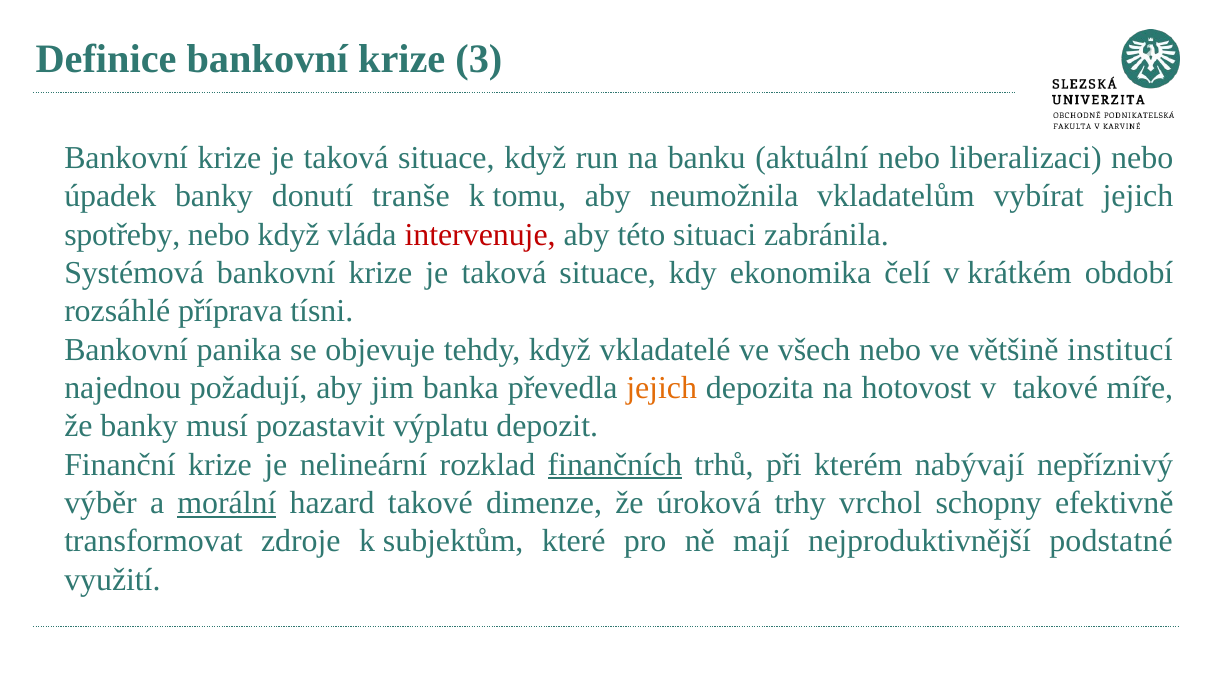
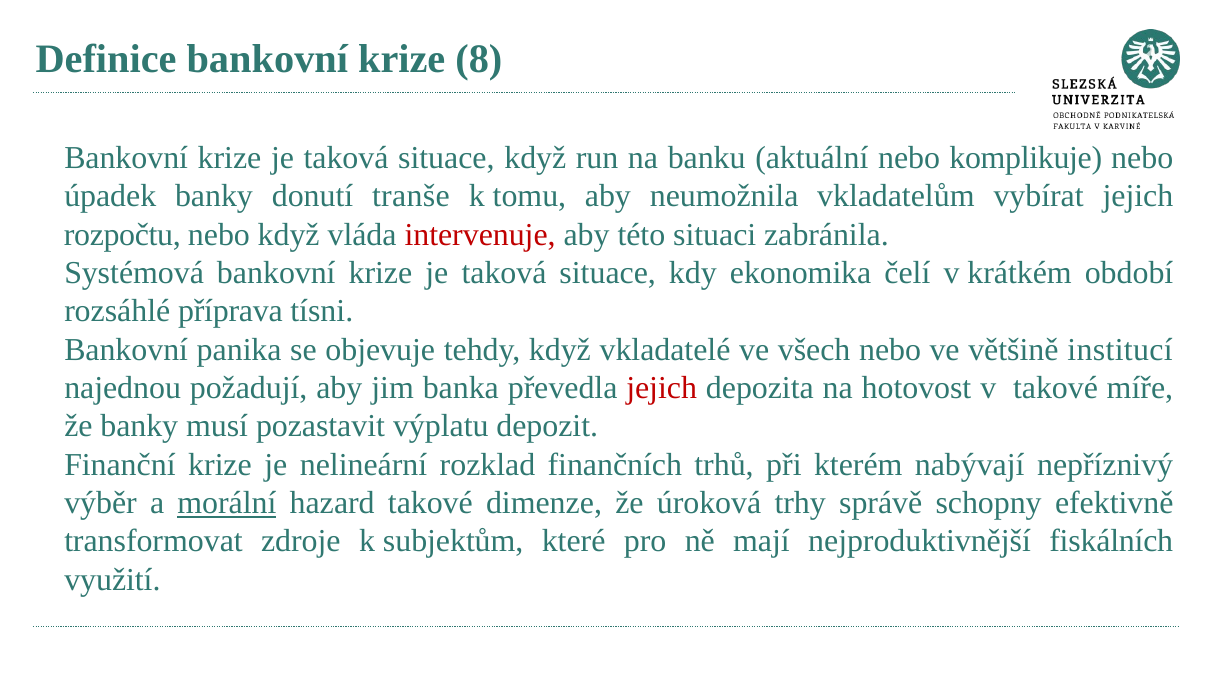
3: 3 -> 8
liberalizaci: liberalizaci -> komplikuje
spotřeby: spotřeby -> rozpočtu
jejich at (662, 388) colour: orange -> red
finančních underline: present -> none
vrchol: vrchol -> správě
podstatné: podstatné -> fiskálních
